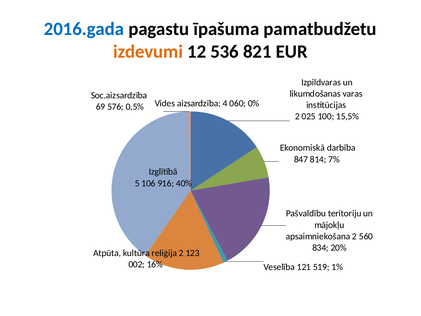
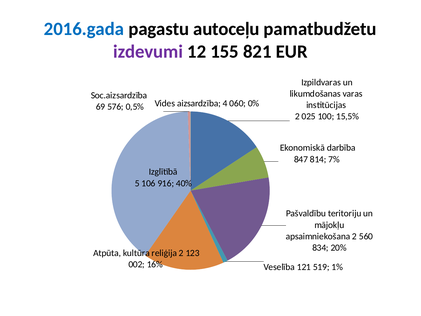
īpašuma: īpašuma -> autoceļu
izdevumi colour: orange -> purple
536: 536 -> 155
